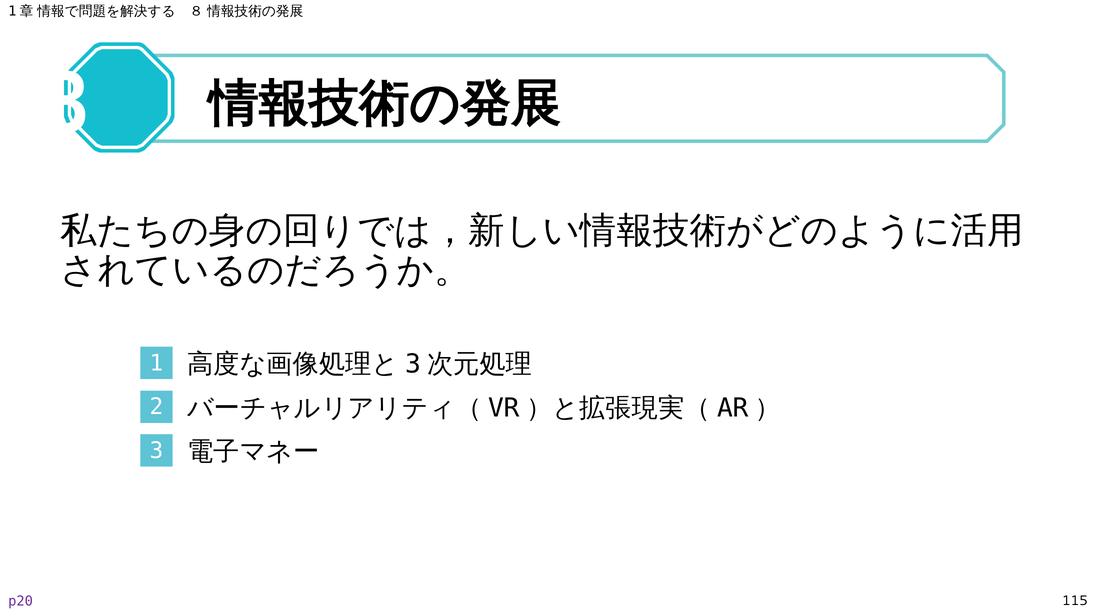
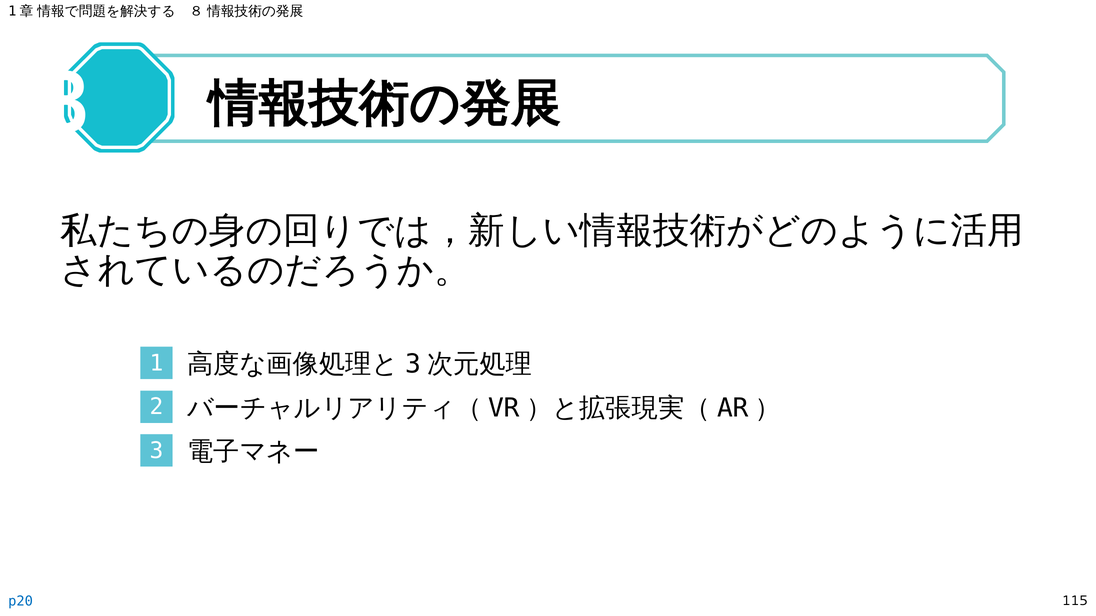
p20 colour: purple -> blue
